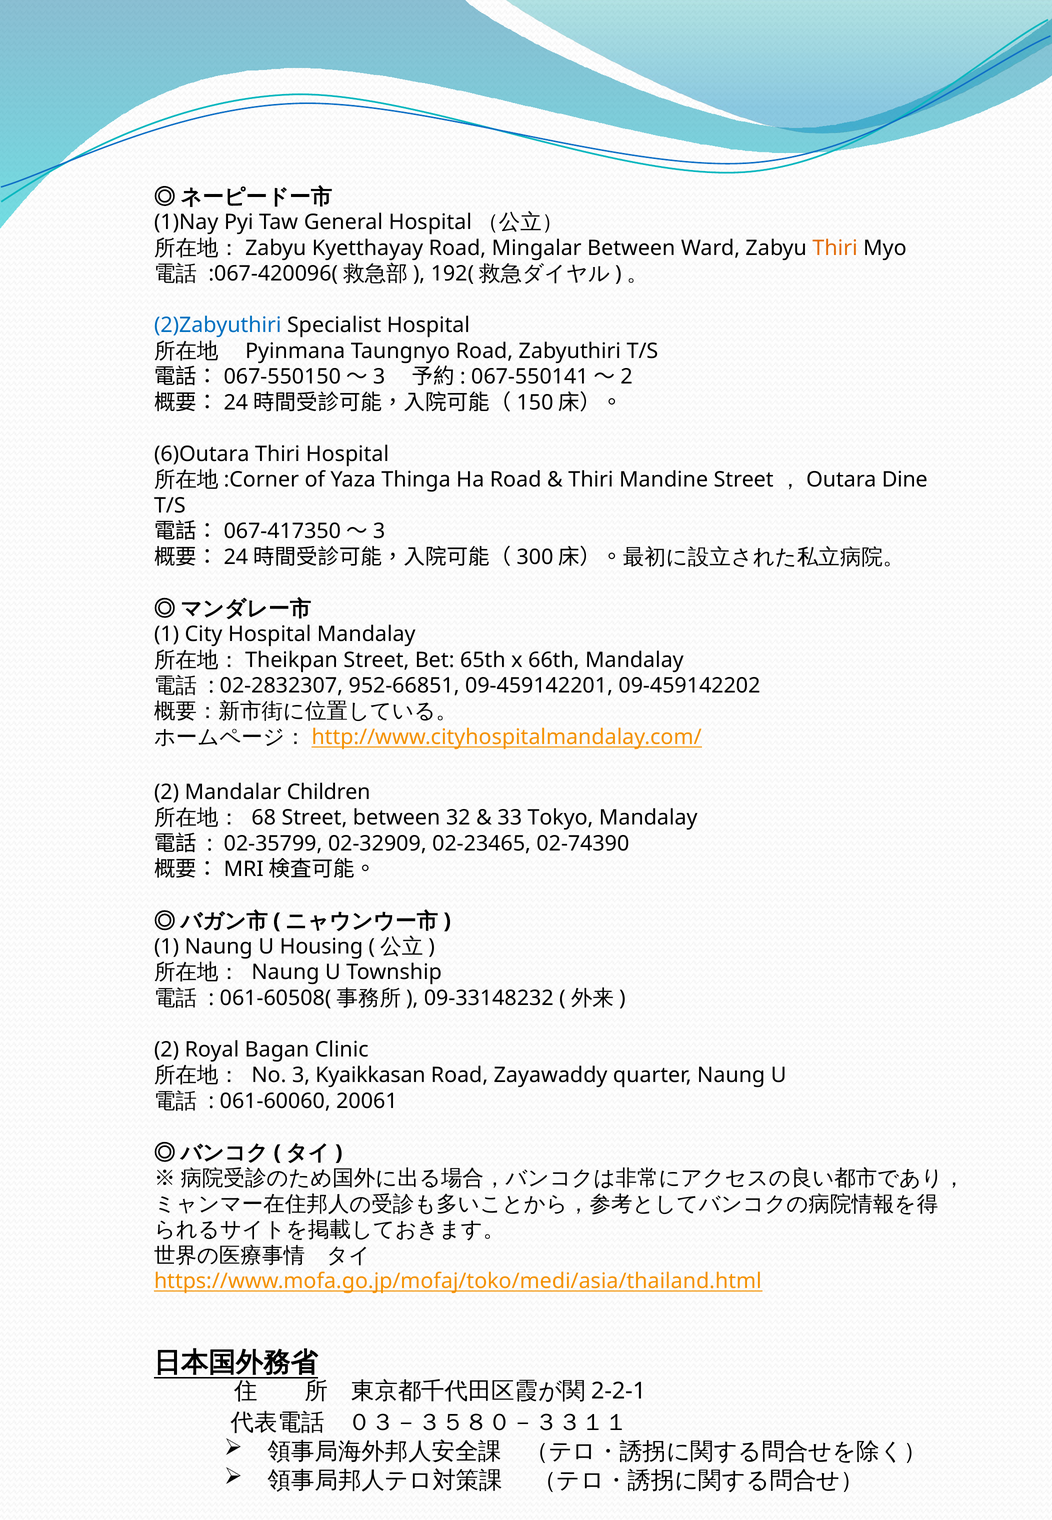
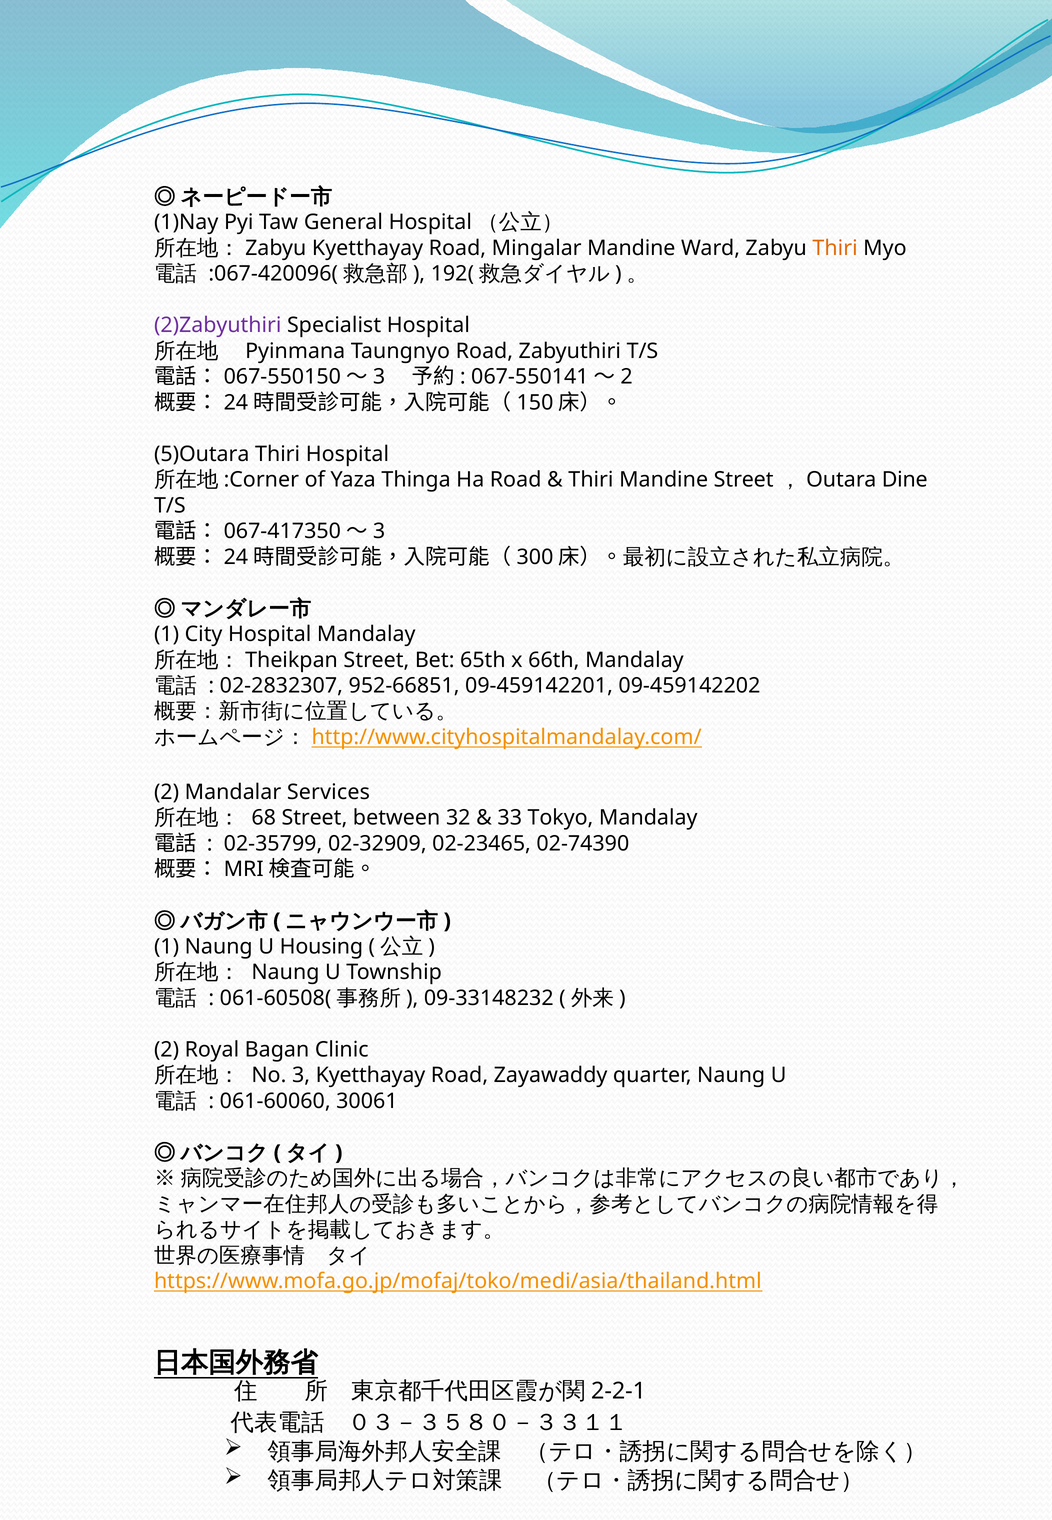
Mingalar Between: Between -> Mandine
2)Zabyuthiri colour: blue -> purple
6)Outara: 6)Outara -> 5)Outara
Children: Children -> Services
3 Kyaikkasan: Kyaikkasan -> Kyetthayay
20061: 20061 -> 30061
